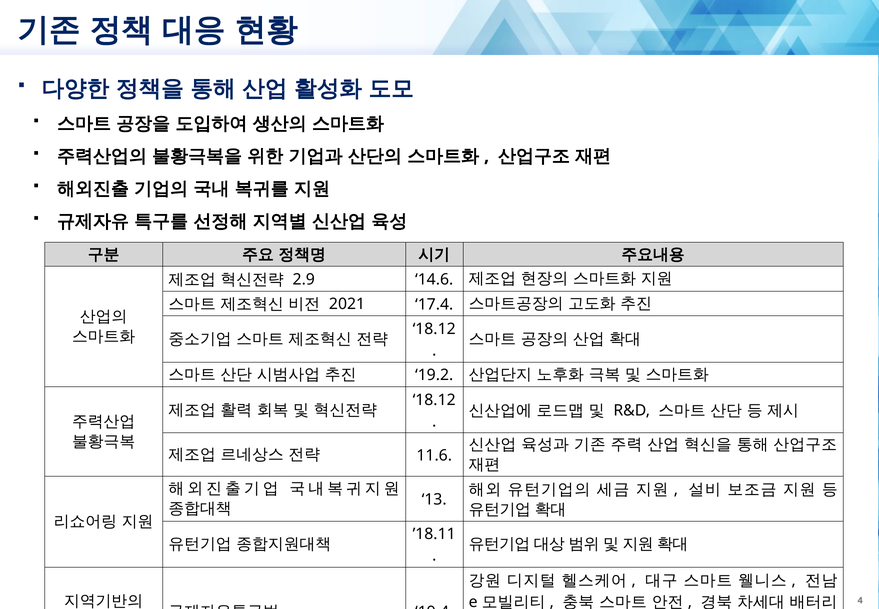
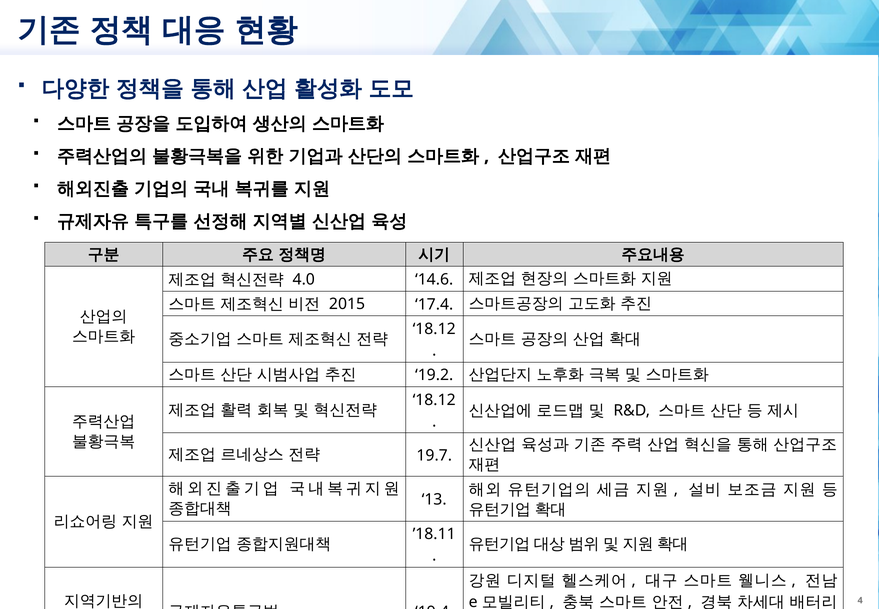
2.9: 2.9 -> 4.0
2021: 2021 -> 2015
11.6: 11.6 -> 19.7
